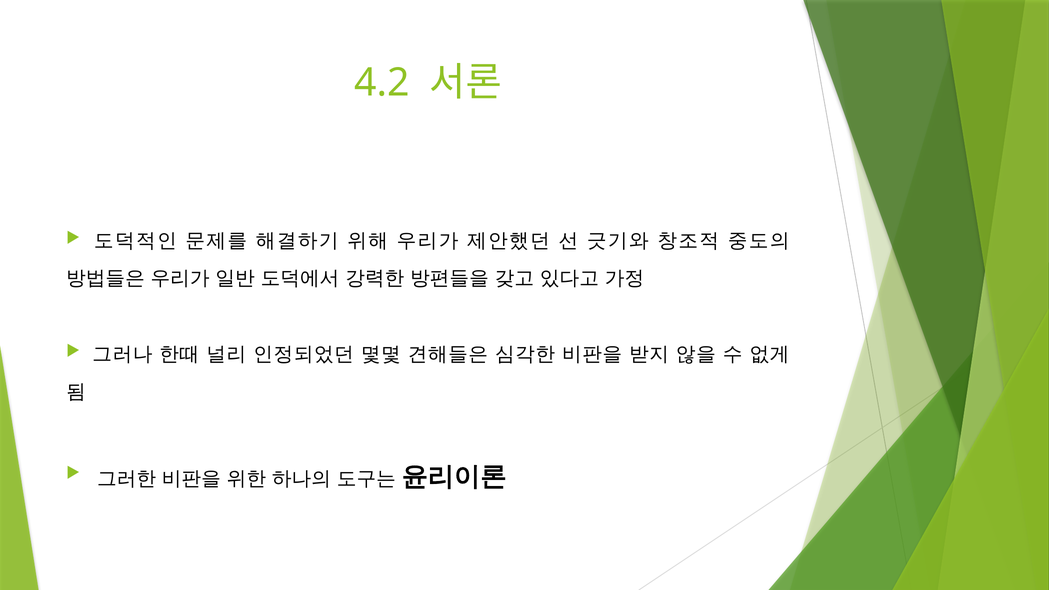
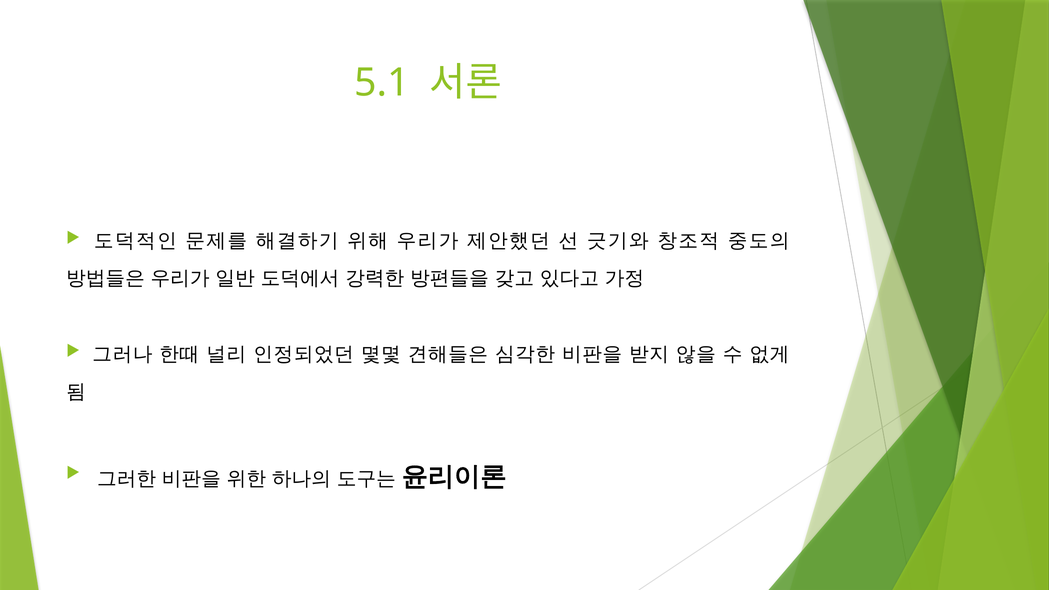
4.2: 4.2 -> 5.1
